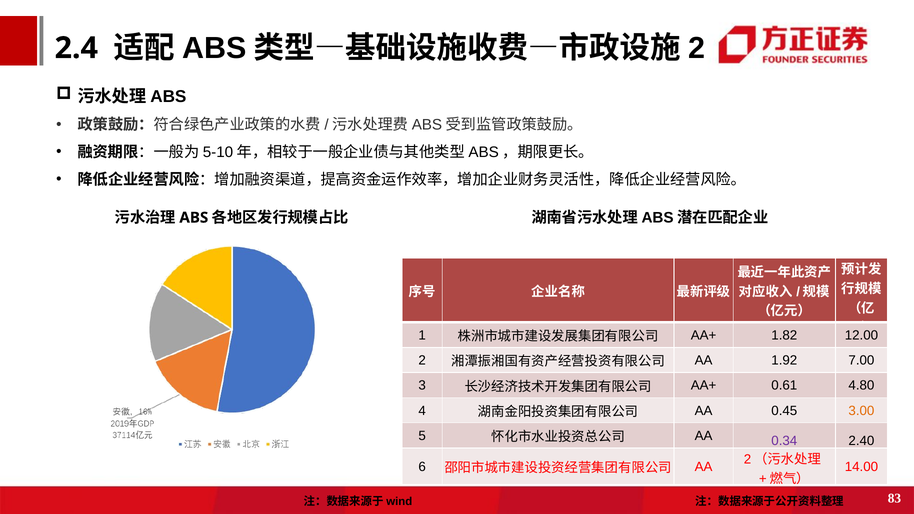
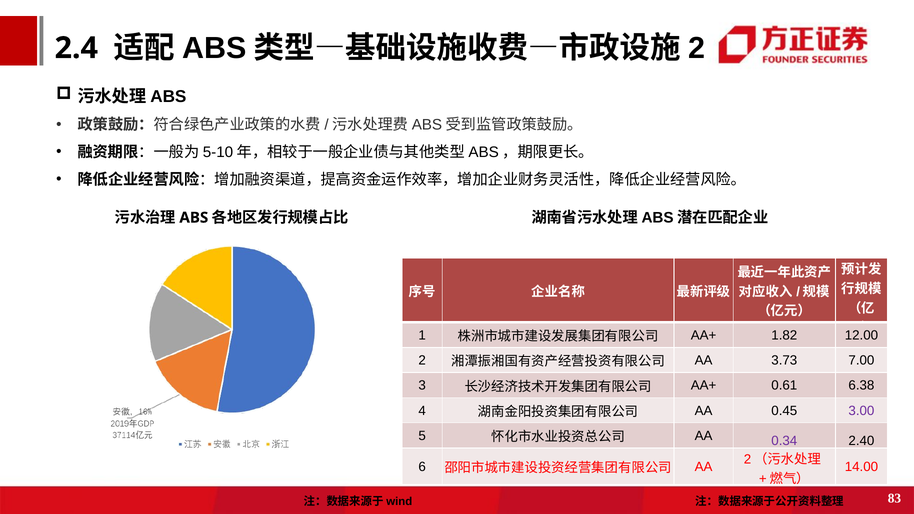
1.92: 1.92 -> 3.73
4.80: 4.80 -> 6.38
3.00 colour: orange -> purple
